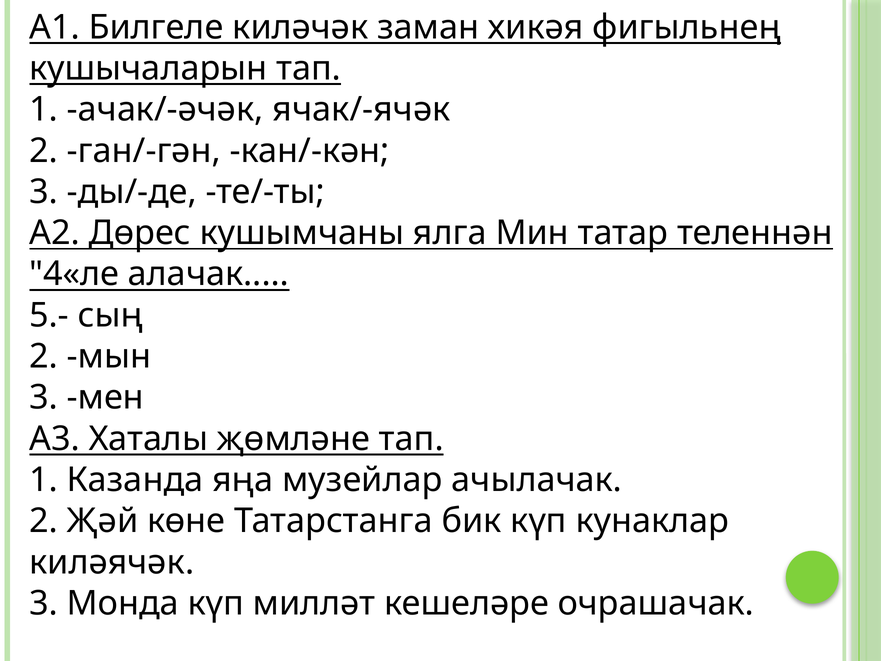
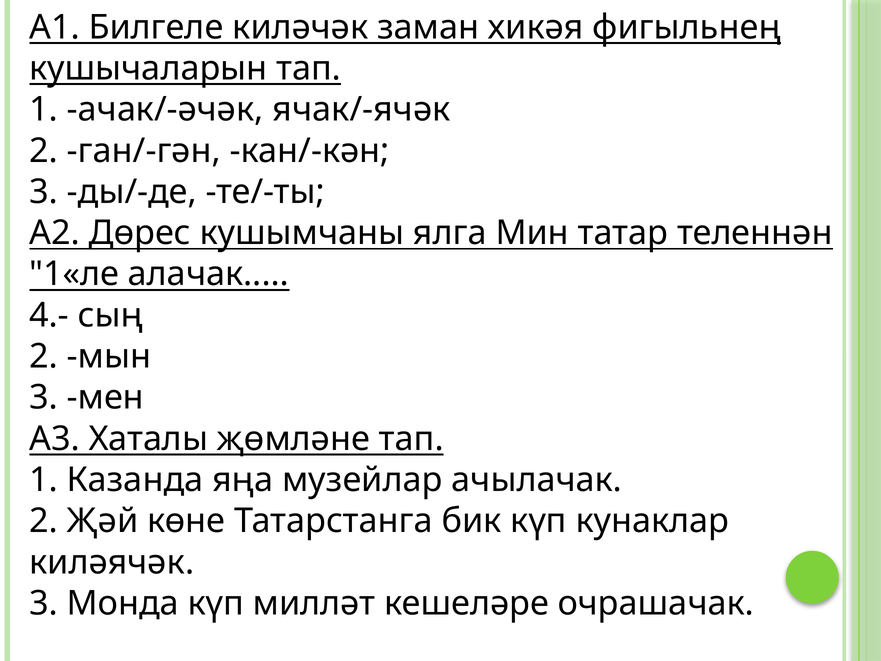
4«ле: 4«ле -> 1«ле
5.-: 5.- -> 4.-
